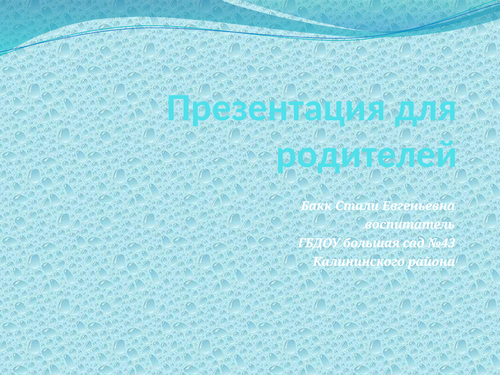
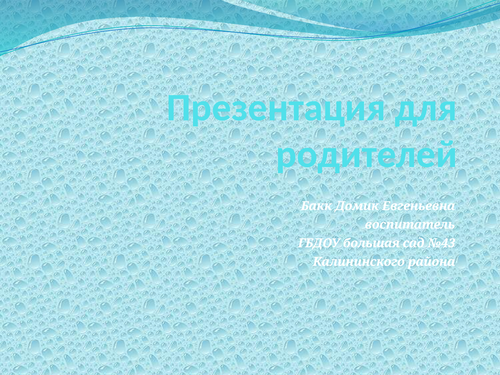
Стали: Стали -> Домик
